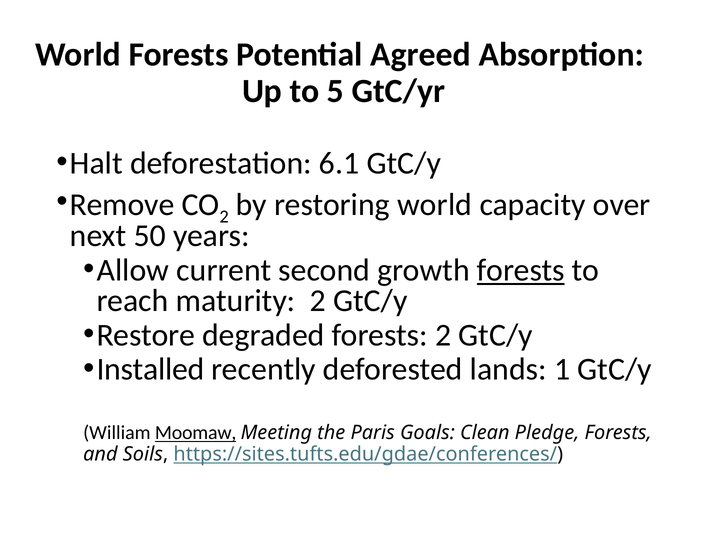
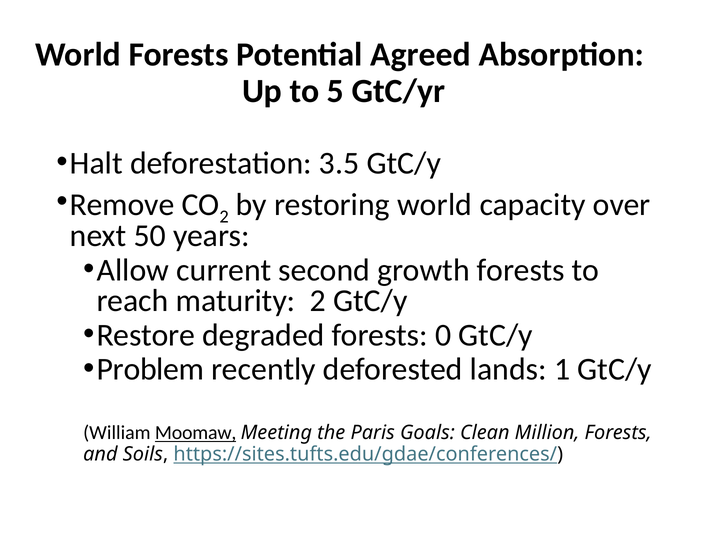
6.1: 6.1 -> 3.5
forests at (521, 270) underline: present -> none
forests 2: 2 -> 0
Installed: Installed -> Problem
Pledge: Pledge -> Million
